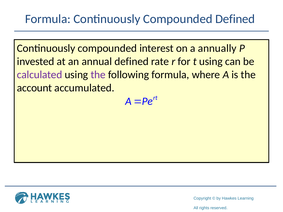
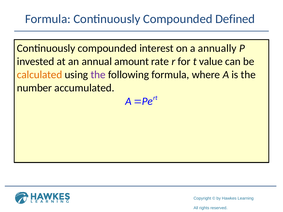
annual defined: defined -> amount
t using: using -> value
calculated colour: purple -> orange
account: account -> number
